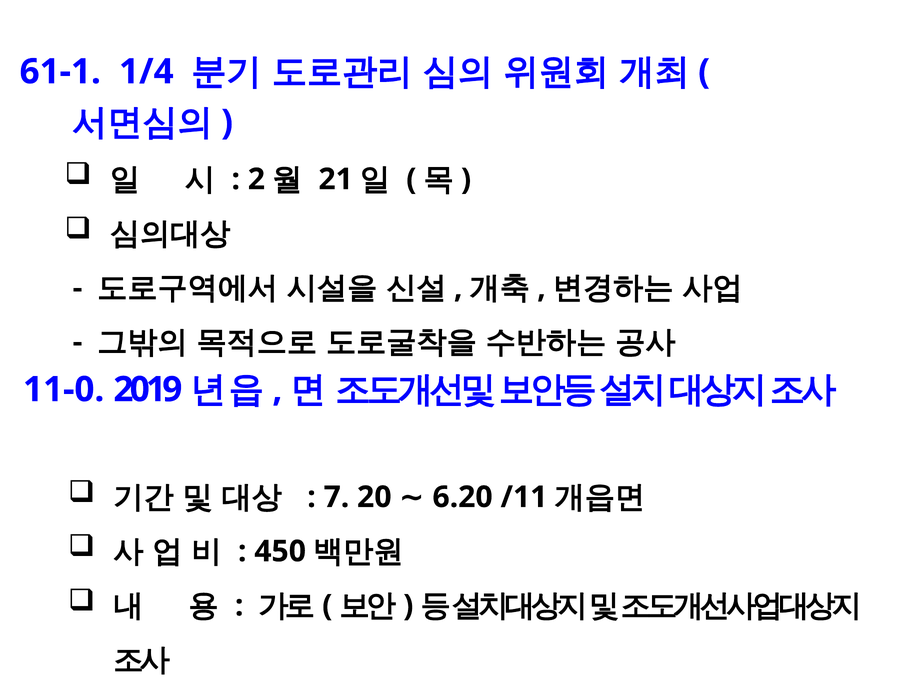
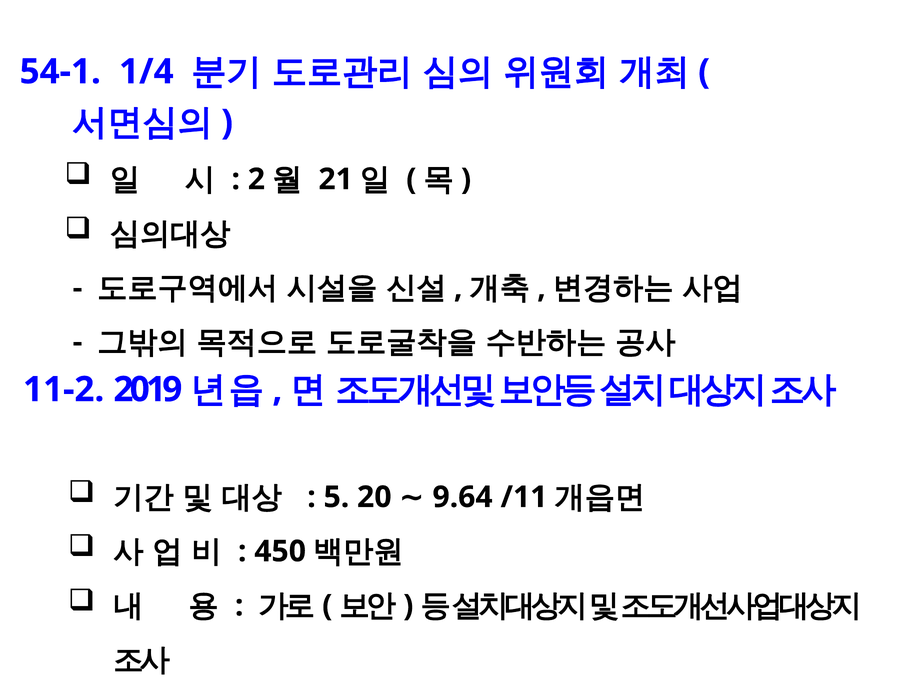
61-1: 61-1 -> 54-1
11-0: 11-0 -> 11-2
7: 7 -> 5
6.20: 6.20 -> 9.64
